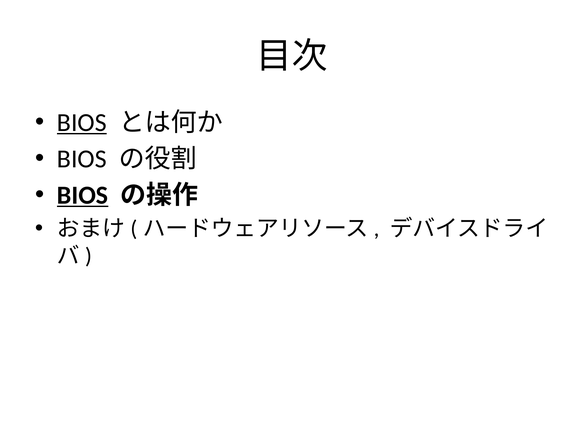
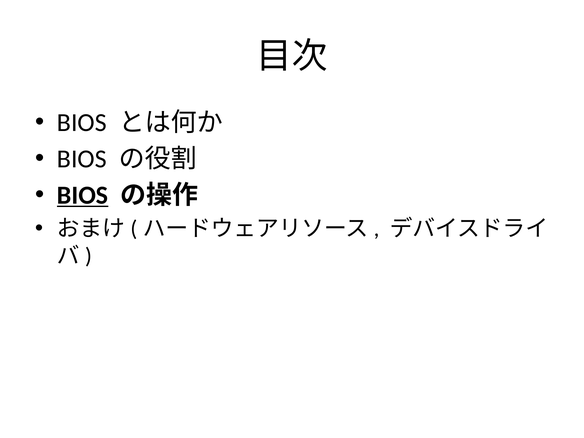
BIOS at (82, 123) underline: present -> none
